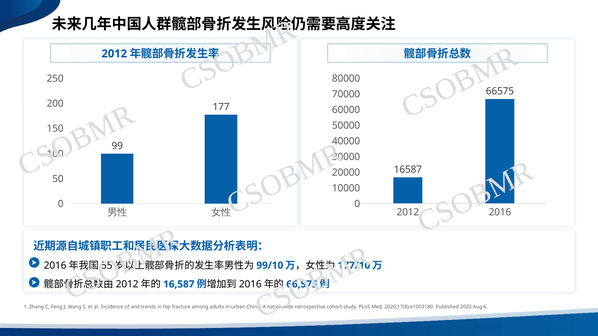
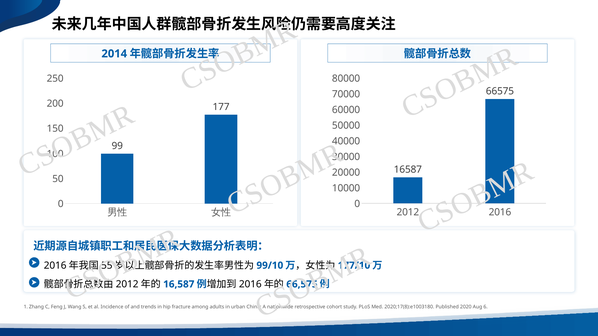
2012 at (114, 54): 2012 -> 2014
